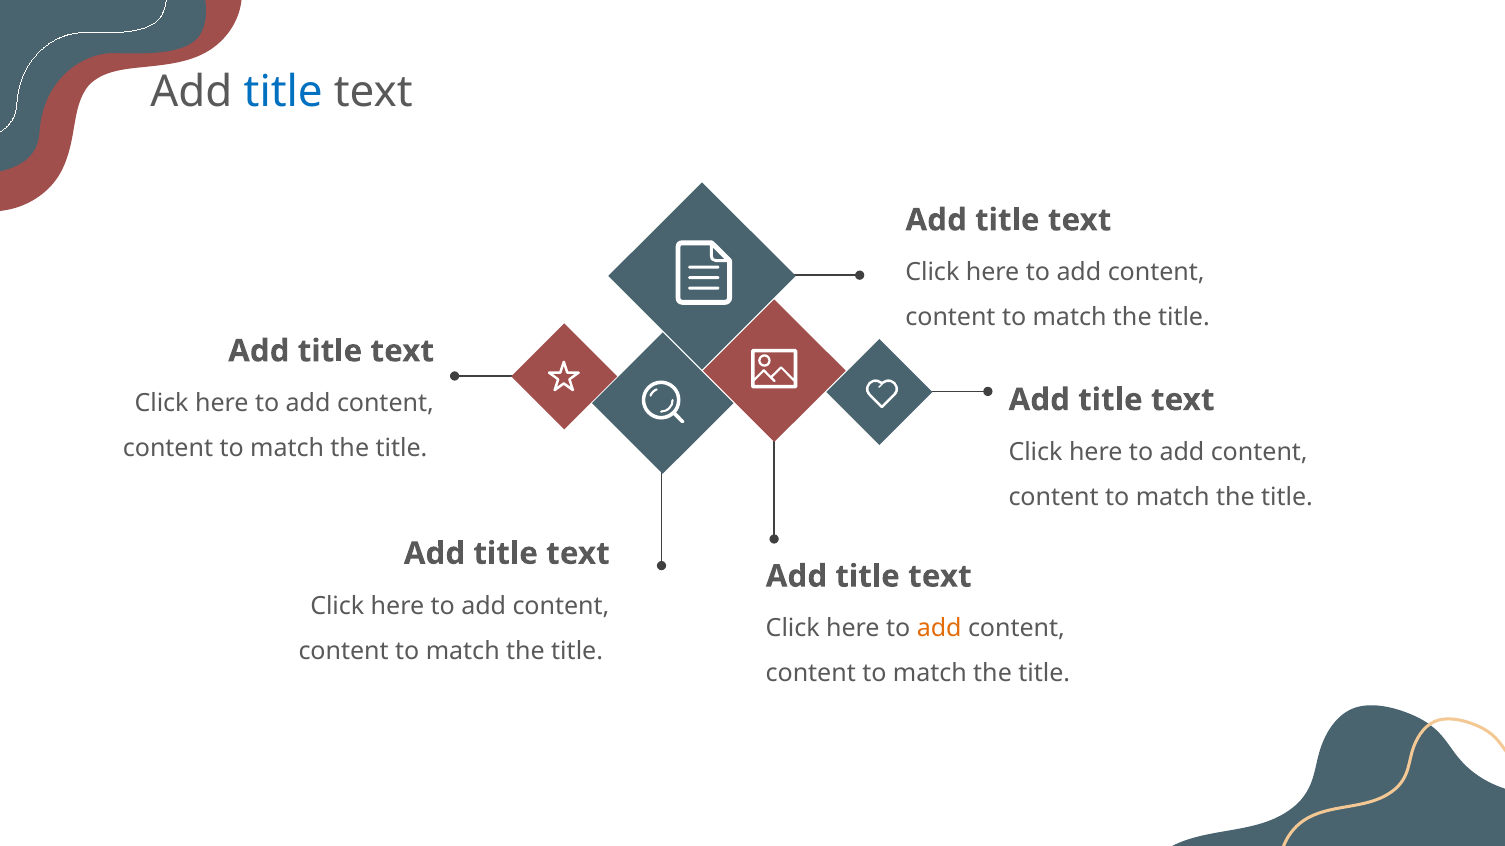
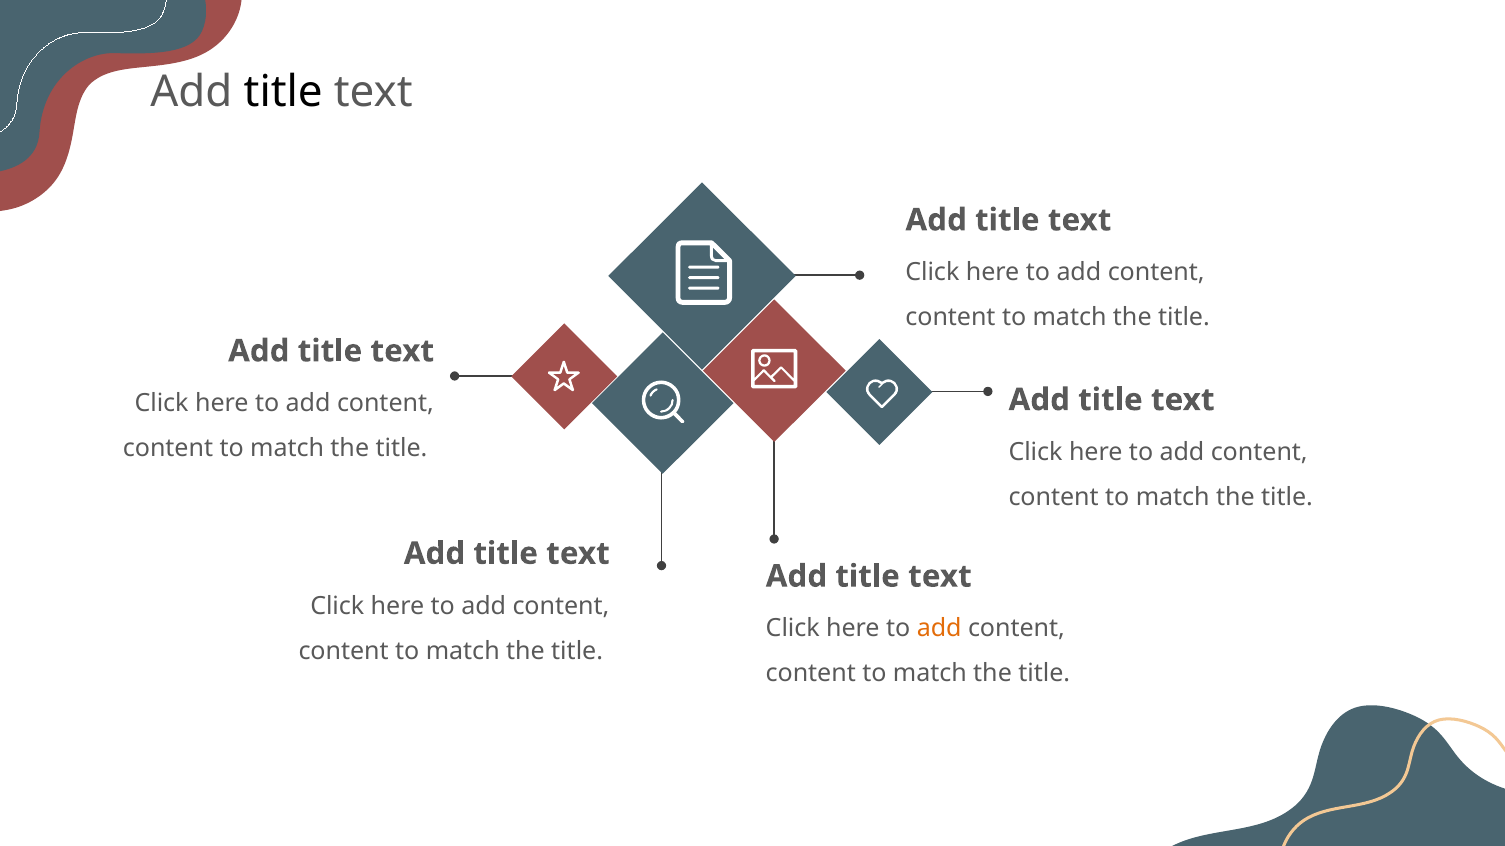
title at (283, 92) colour: blue -> black
